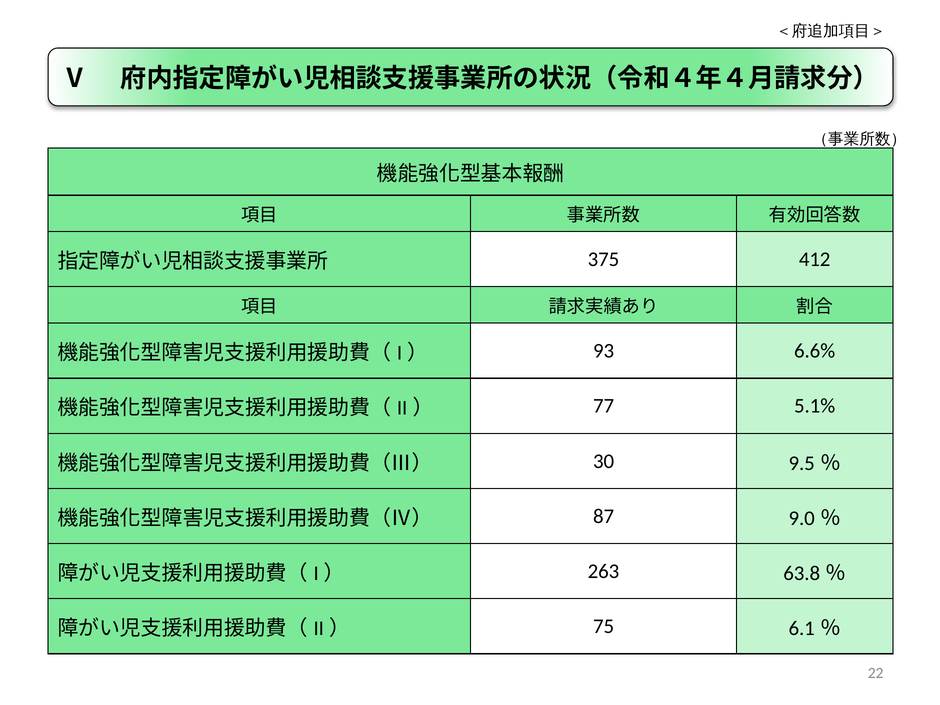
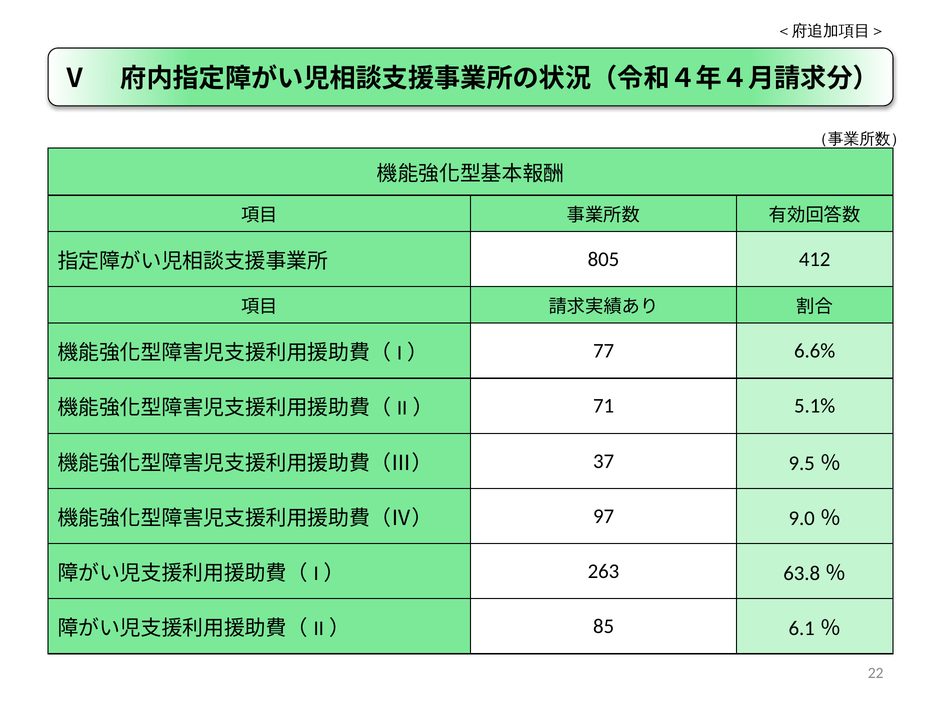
375: 375 -> 805
93: 93 -> 77
77: 77 -> 71
30: 30 -> 37
87: 87 -> 97
75: 75 -> 85
